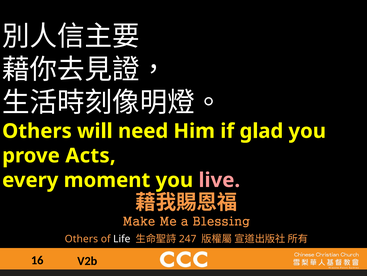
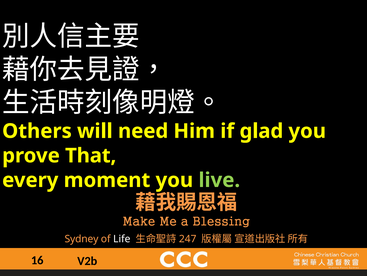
Acts: Acts -> That
live colour: pink -> light green
Others at (81, 238): Others -> Sydney
